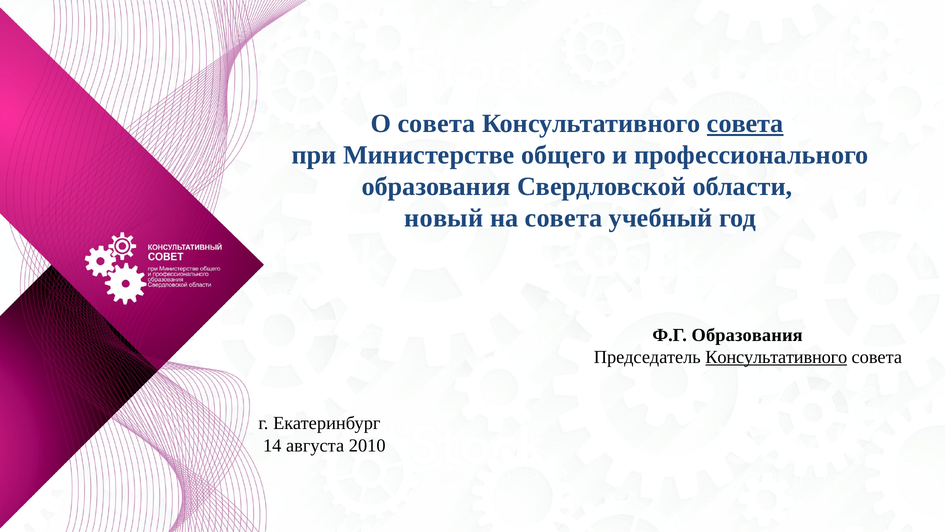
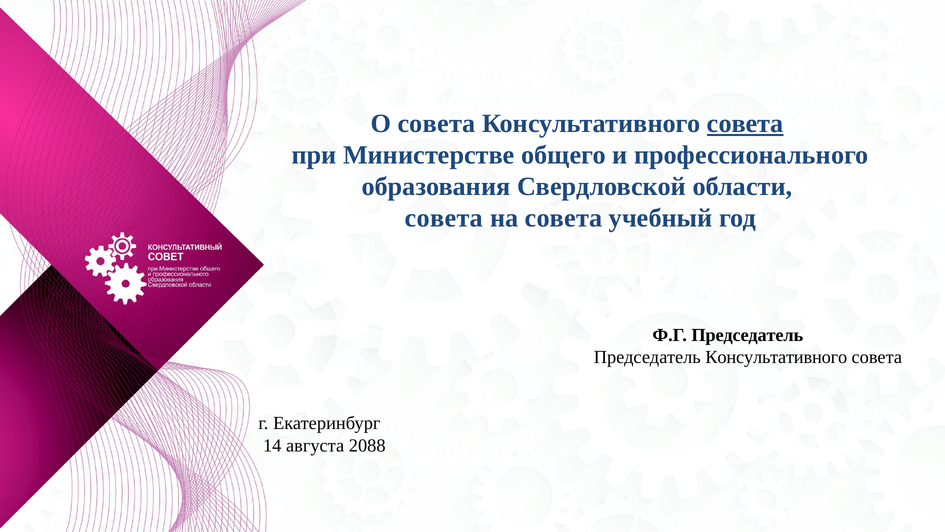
новый at (444, 218): новый -> совета
Ф.Г Образования: Образования -> Председатель
Консультативного at (776, 357) underline: present -> none
2010: 2010 -> 2088
